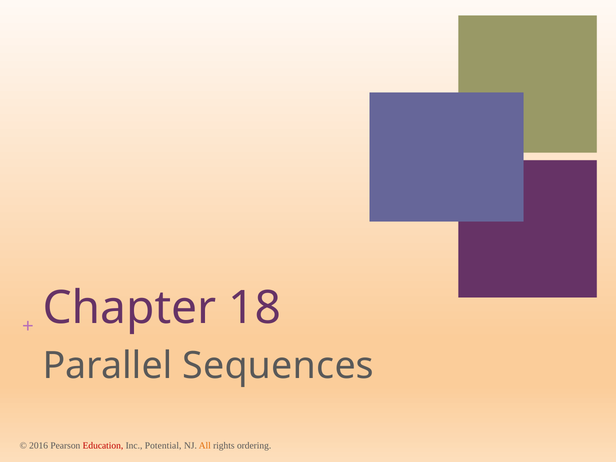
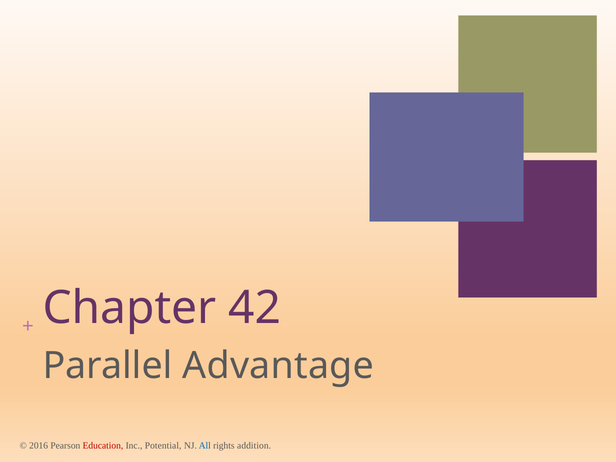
18: 18 -> 42
Sequences: Sequences -> Advantage
All colour: orange -> blue
ordering: ordering -> addition
